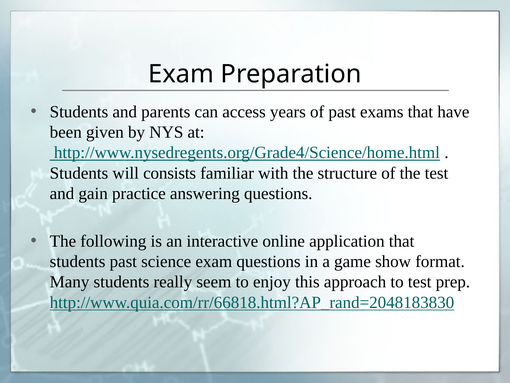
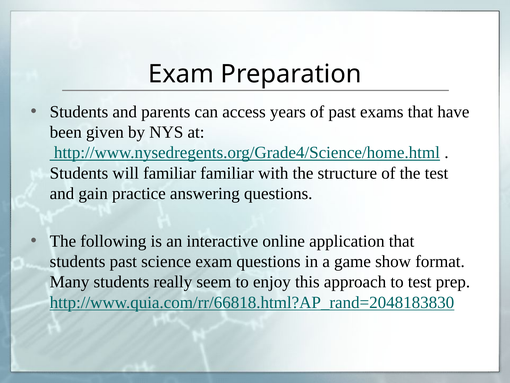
will consists: consists -> familiar
